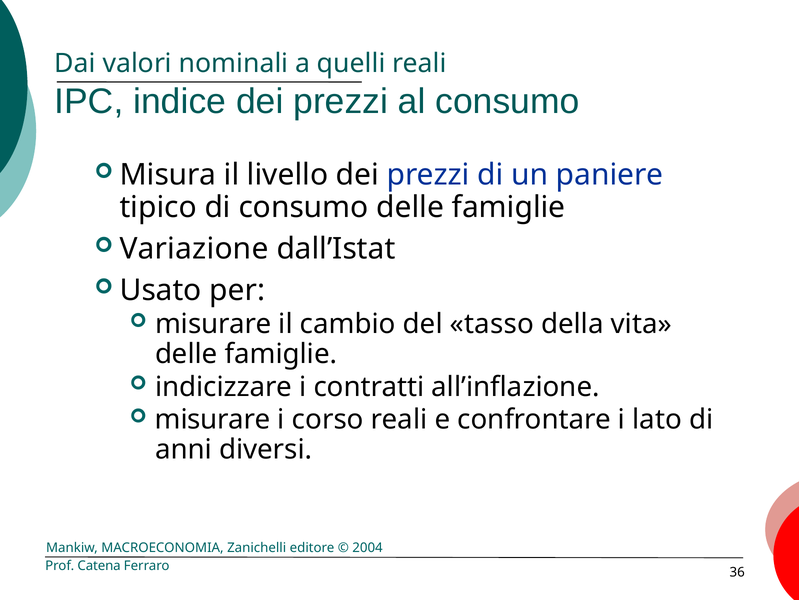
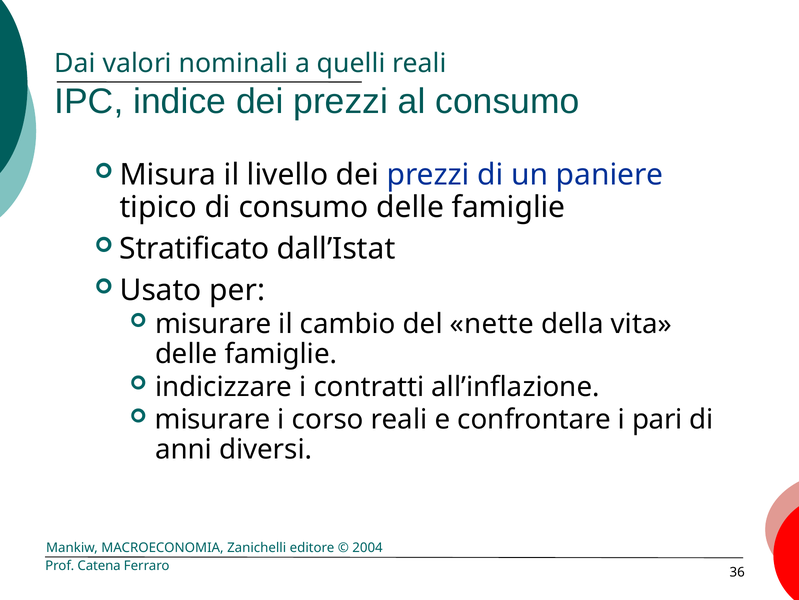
Variazione: Variazione -> Stratificato
tasso: tasso -> nette
lato: lato -> pari
